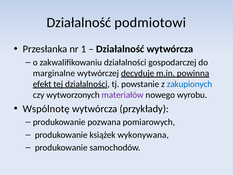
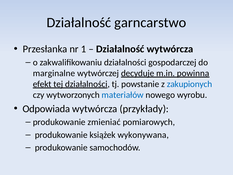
podmiotowi: podmiotowi -> garncarstwo
materiałów colour: purple -> blue
Wspólnotę: Wspólnotę -> Odpowiada
pozwana: pozwana -> zmieniać
